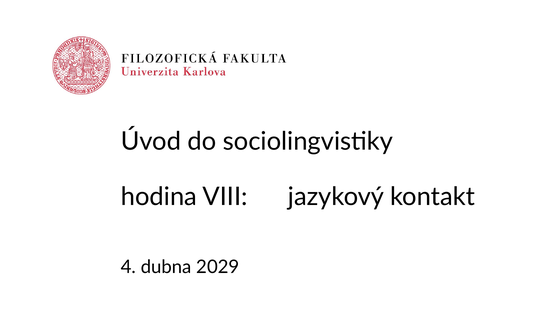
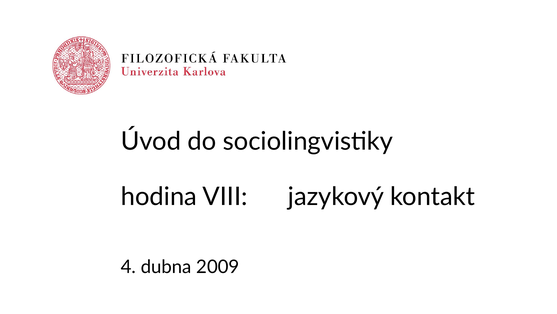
2029: 2029 -> 2009
